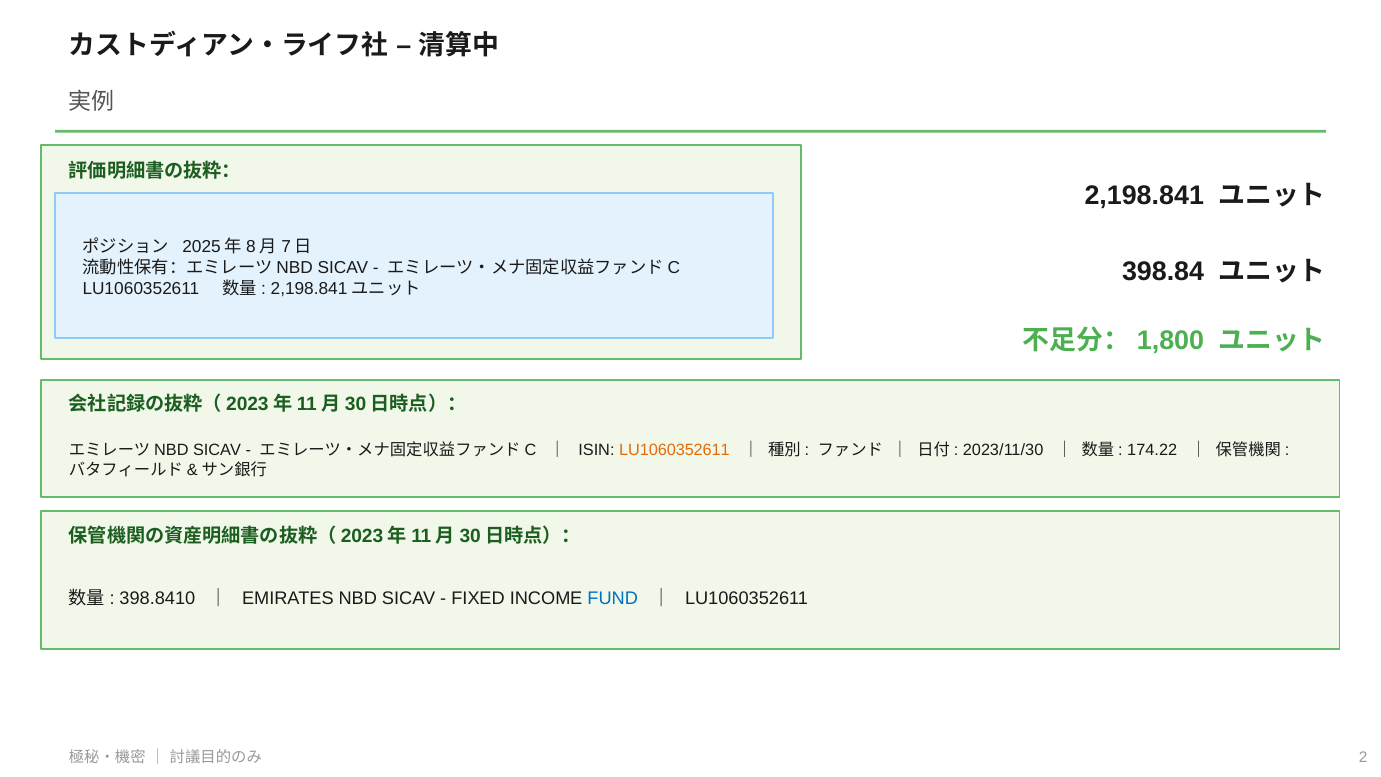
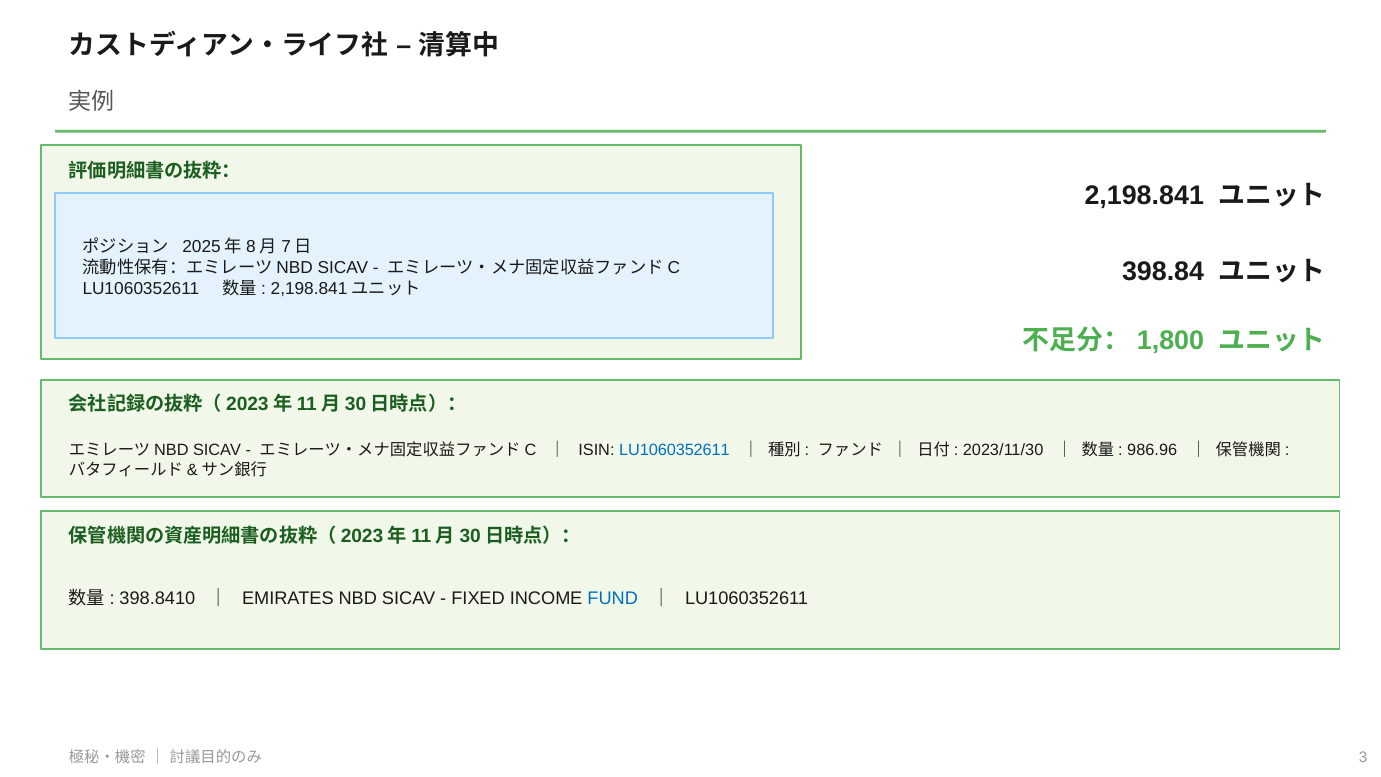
LU1060352611 at (674, 451) colour: orange -> blue
174.22: 174.22 -> 986.96
2: 2 -> 3
